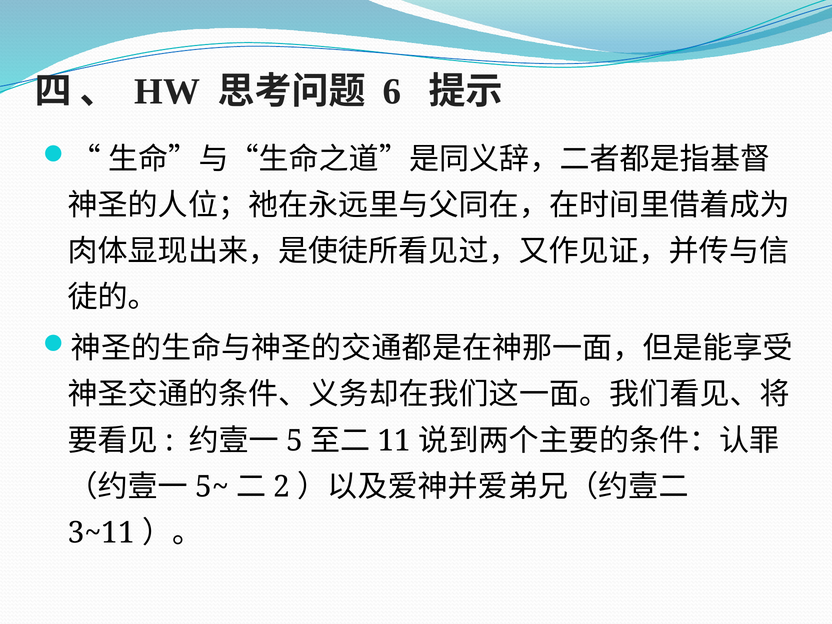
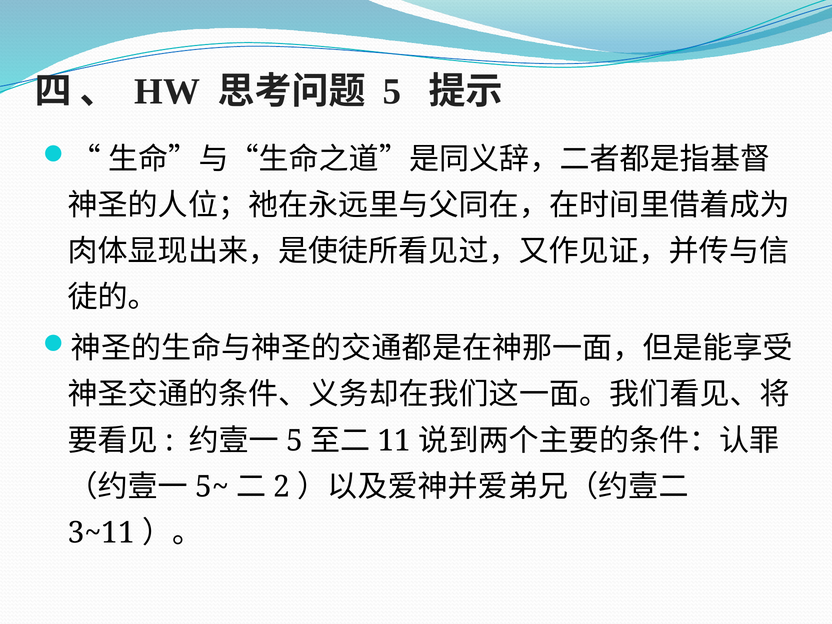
6 at (392, 91): 6 -> 5
